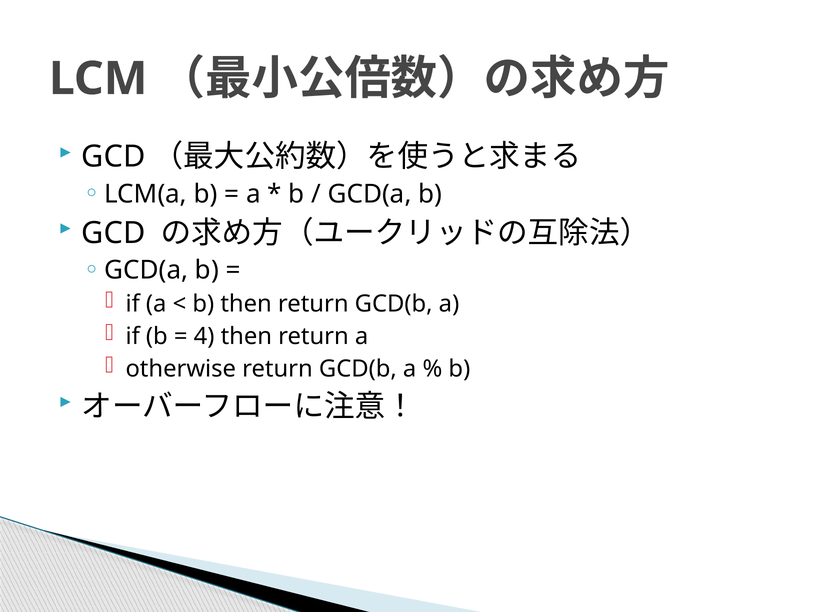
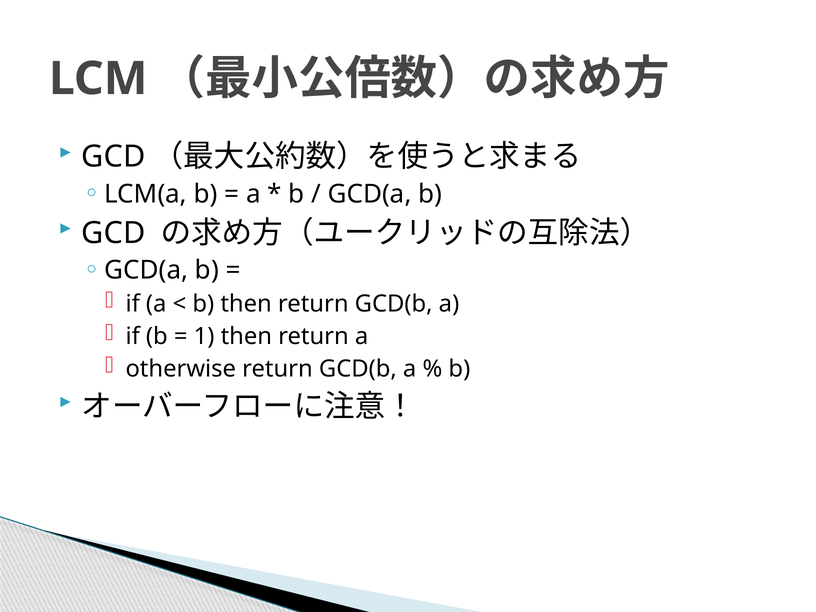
4: 4 -> 1
